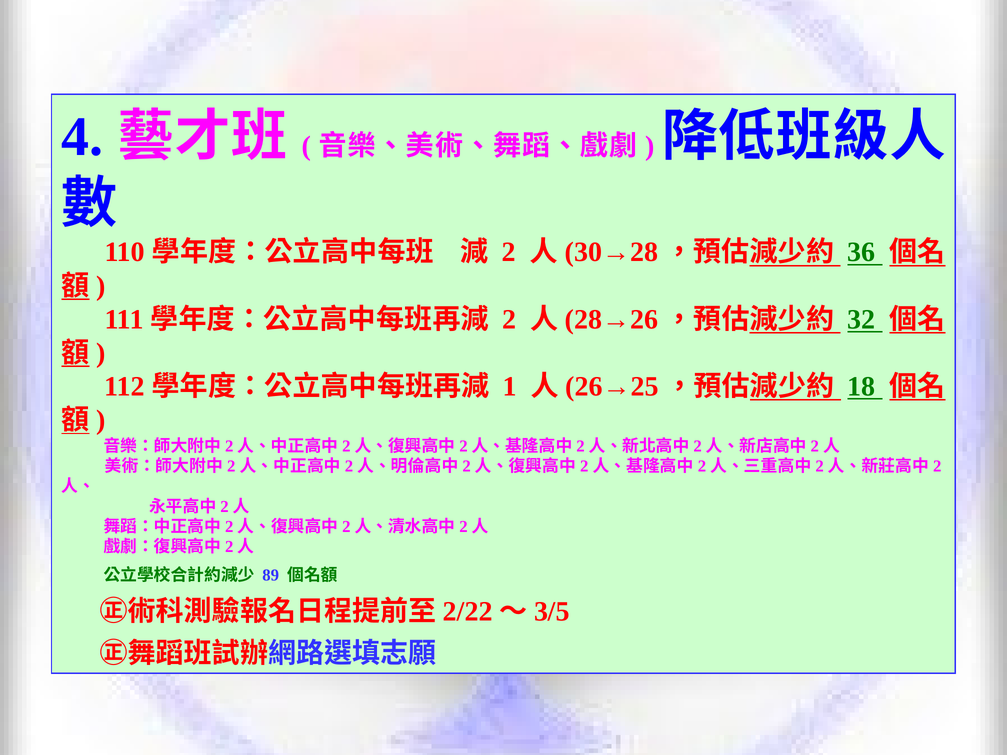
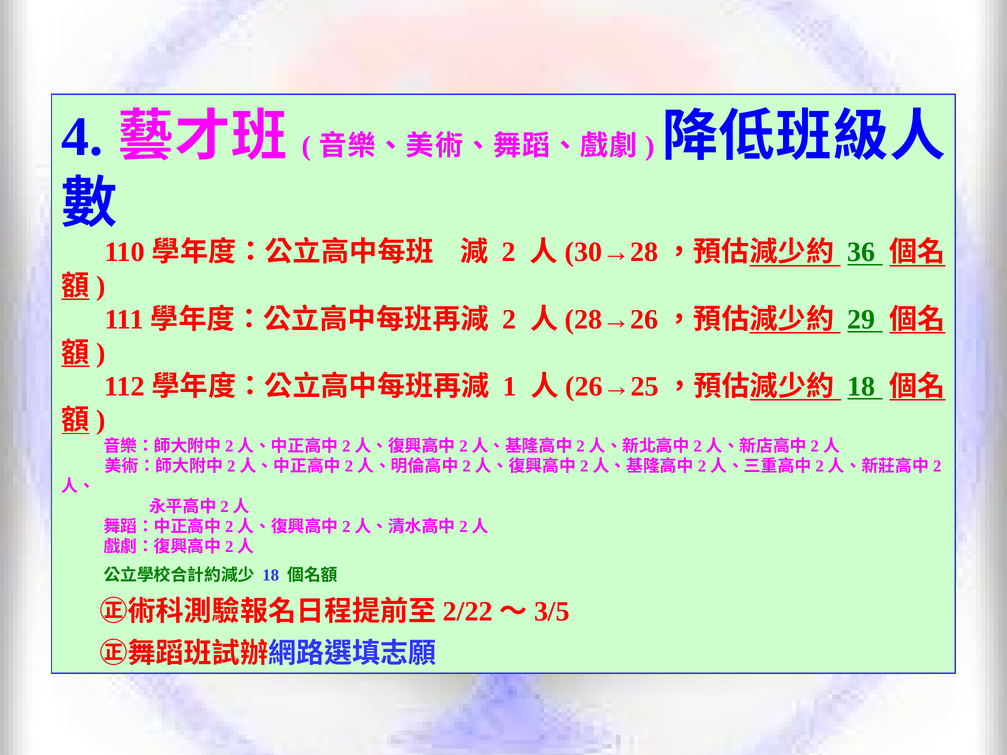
32: 32 -> 29
89 at (271, 576): 89 -> 18
